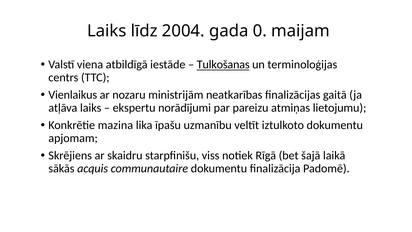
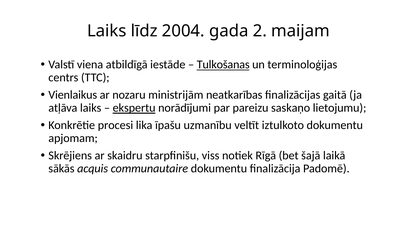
0: 0 -> 2
ekspertu underline: none -> present
atmiņas: atmiņas -> saskaņo
mazina: mazina -> procesi
